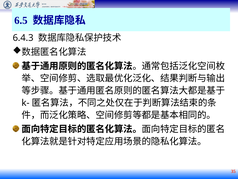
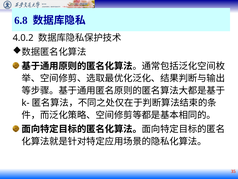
6.5: 6.5 -> 6.8
6.4.3: 6.4.3 -> 4.0.2
